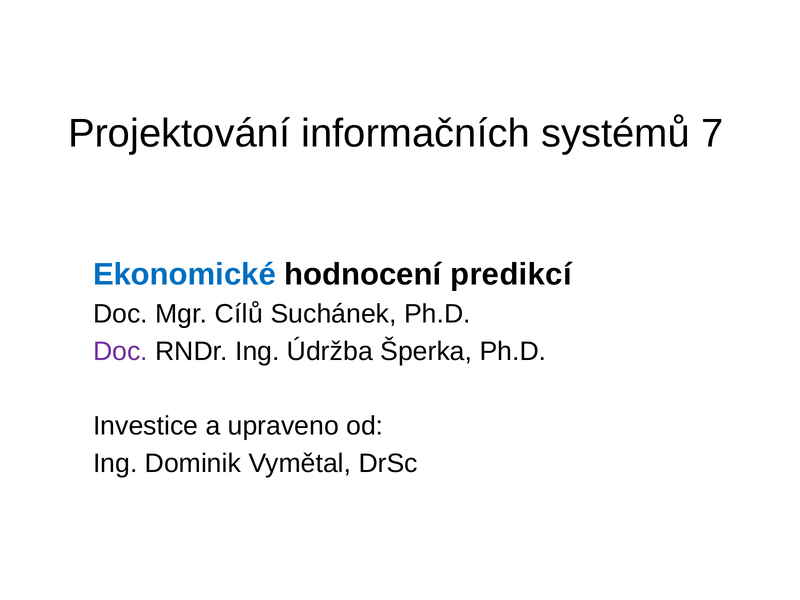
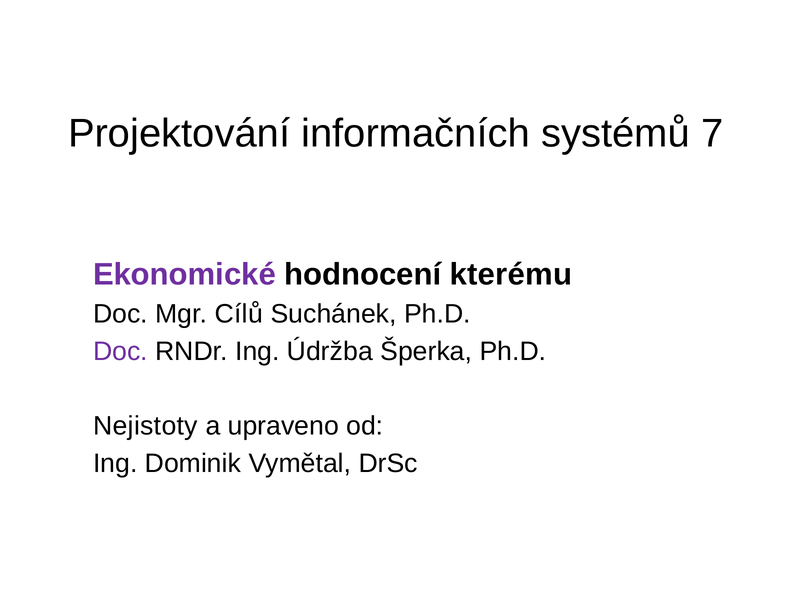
Ekonomické colour: blue -> purple
predikcí: predikcí -> kterému
Investice: Investice -> Nejistoty
